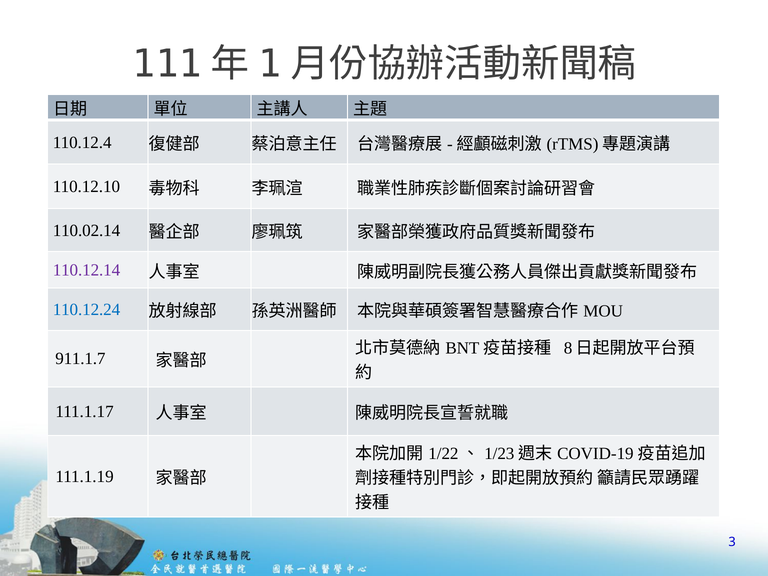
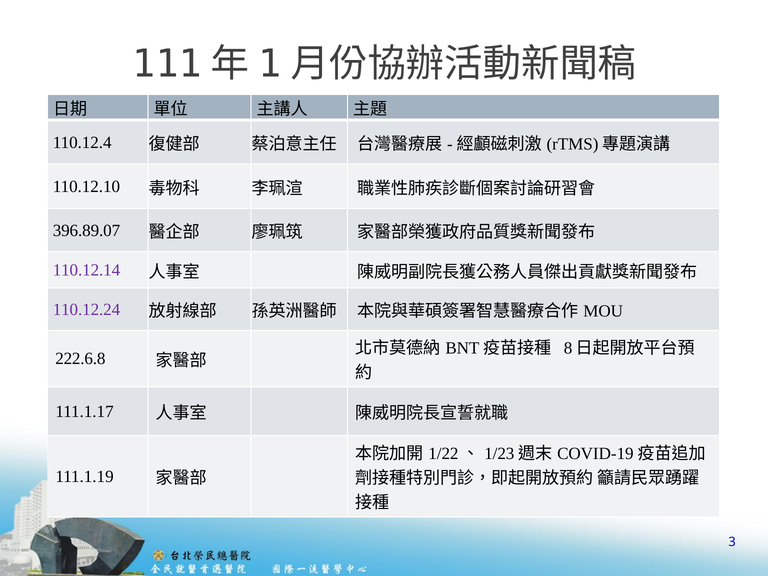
110.02.14: 110.02.14 -> 396.89.07
110.12.24 colour: blue -> purple
911.1.7: 911.1.7 -> 222.6.8
